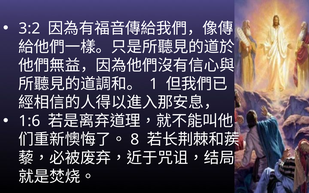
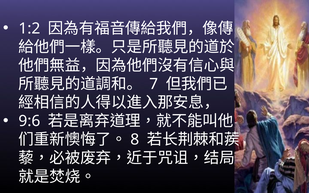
3:2: 3:2 -> 1:2
1: 1 -> 7
1:6: 1:6 -> 9:6
